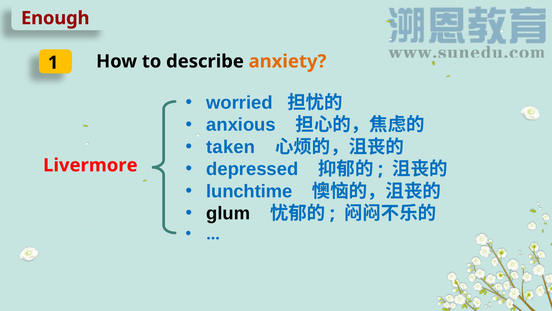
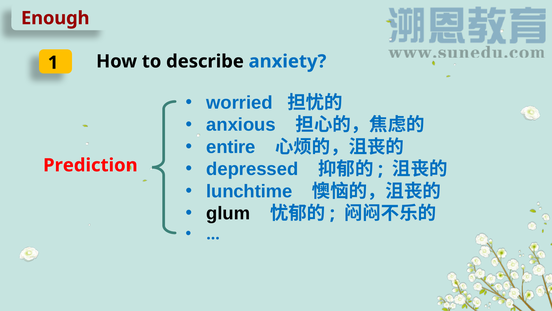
anxiety colour: orange -> blue
taken: taken -> entire
Livermore: Livermore -> Prediction
